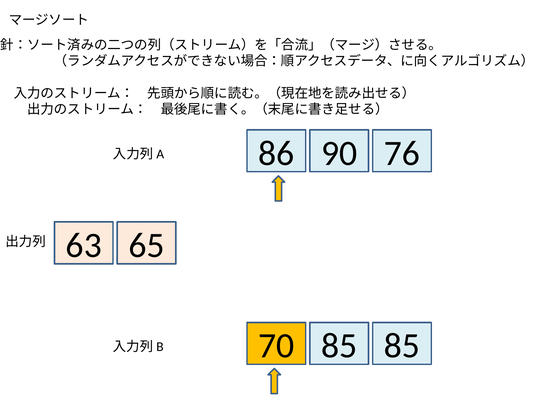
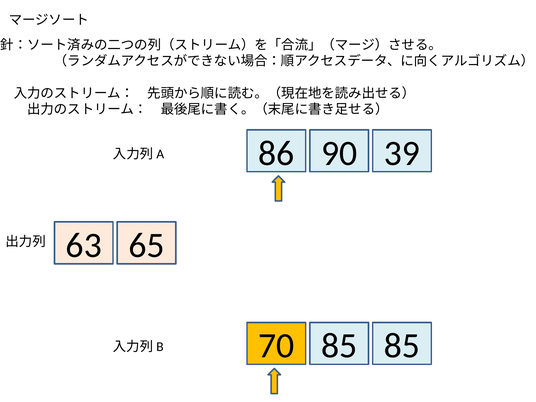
76: 76 -> 39
